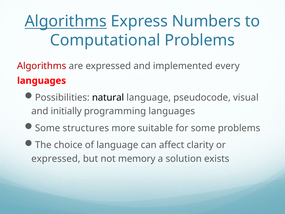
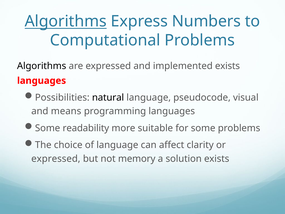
Algorithms at (42, 66) colour: red -> black
implemented every: every -> exists
initially: initially -> means
structures: structures -> readability
